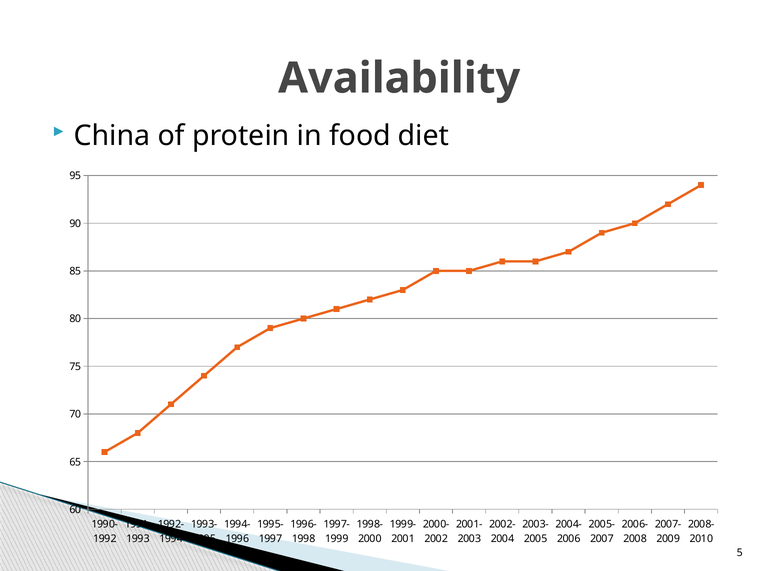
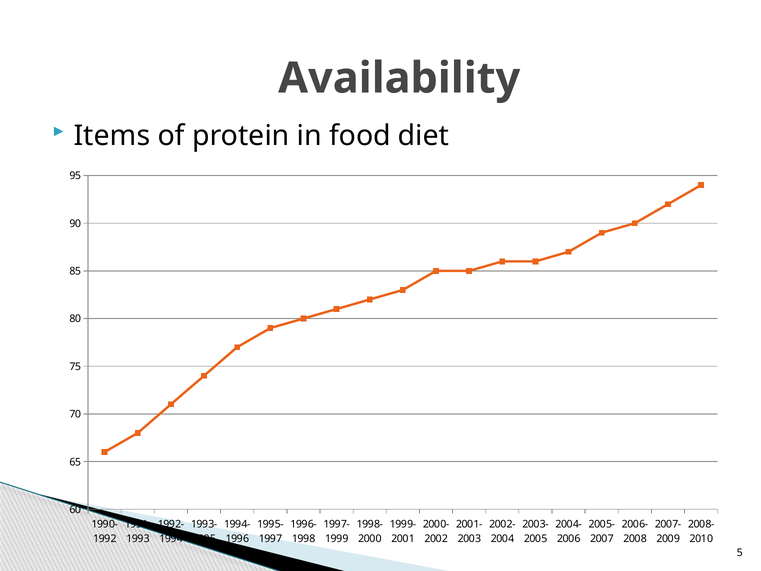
China: China -> Items
